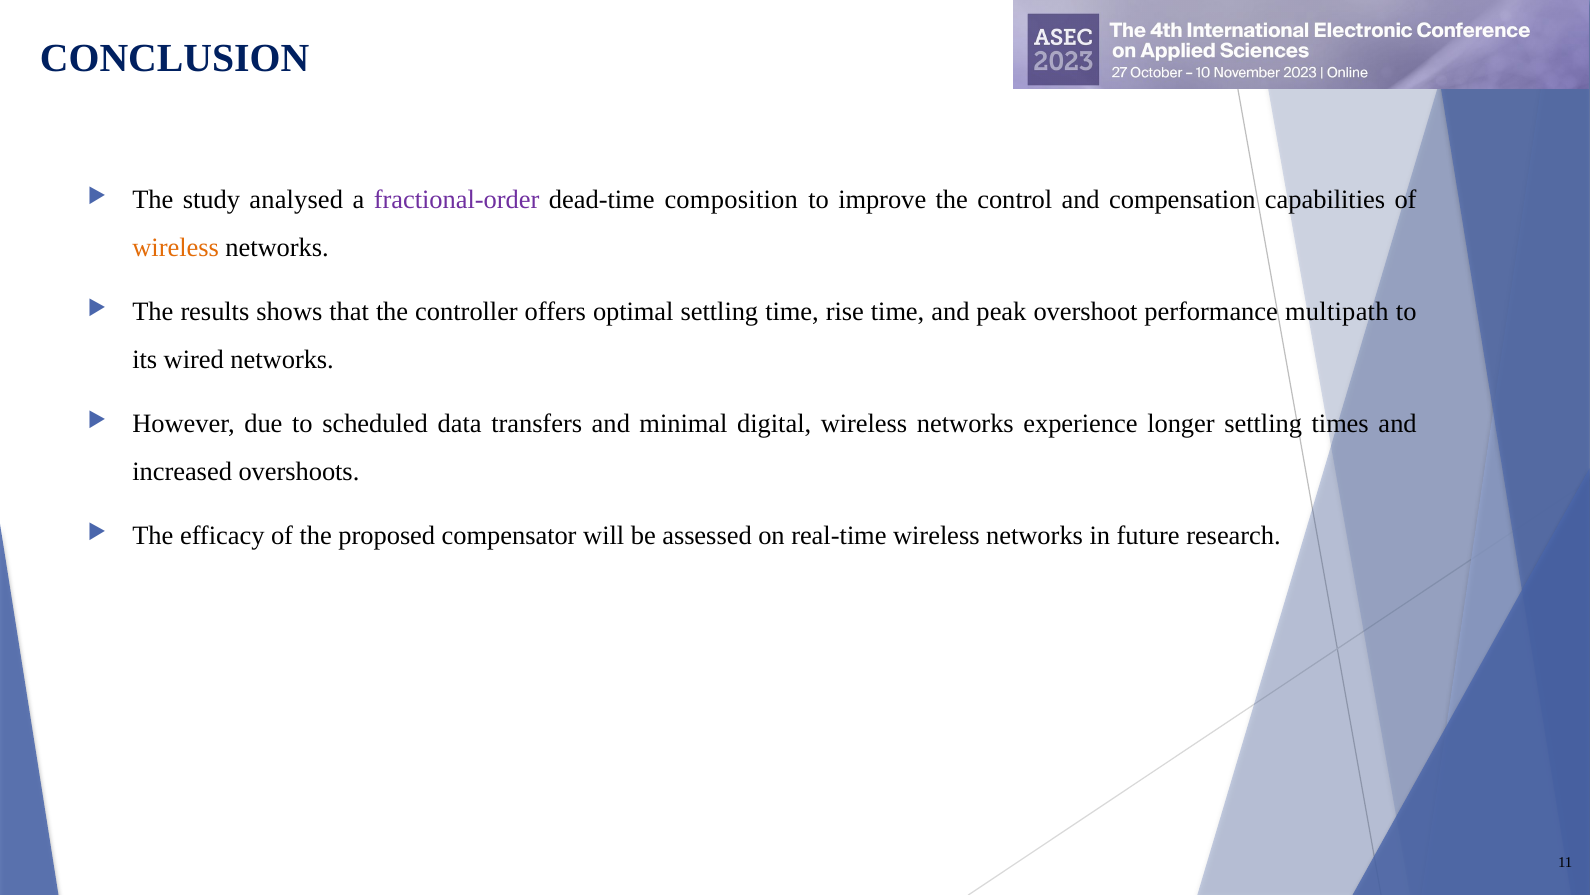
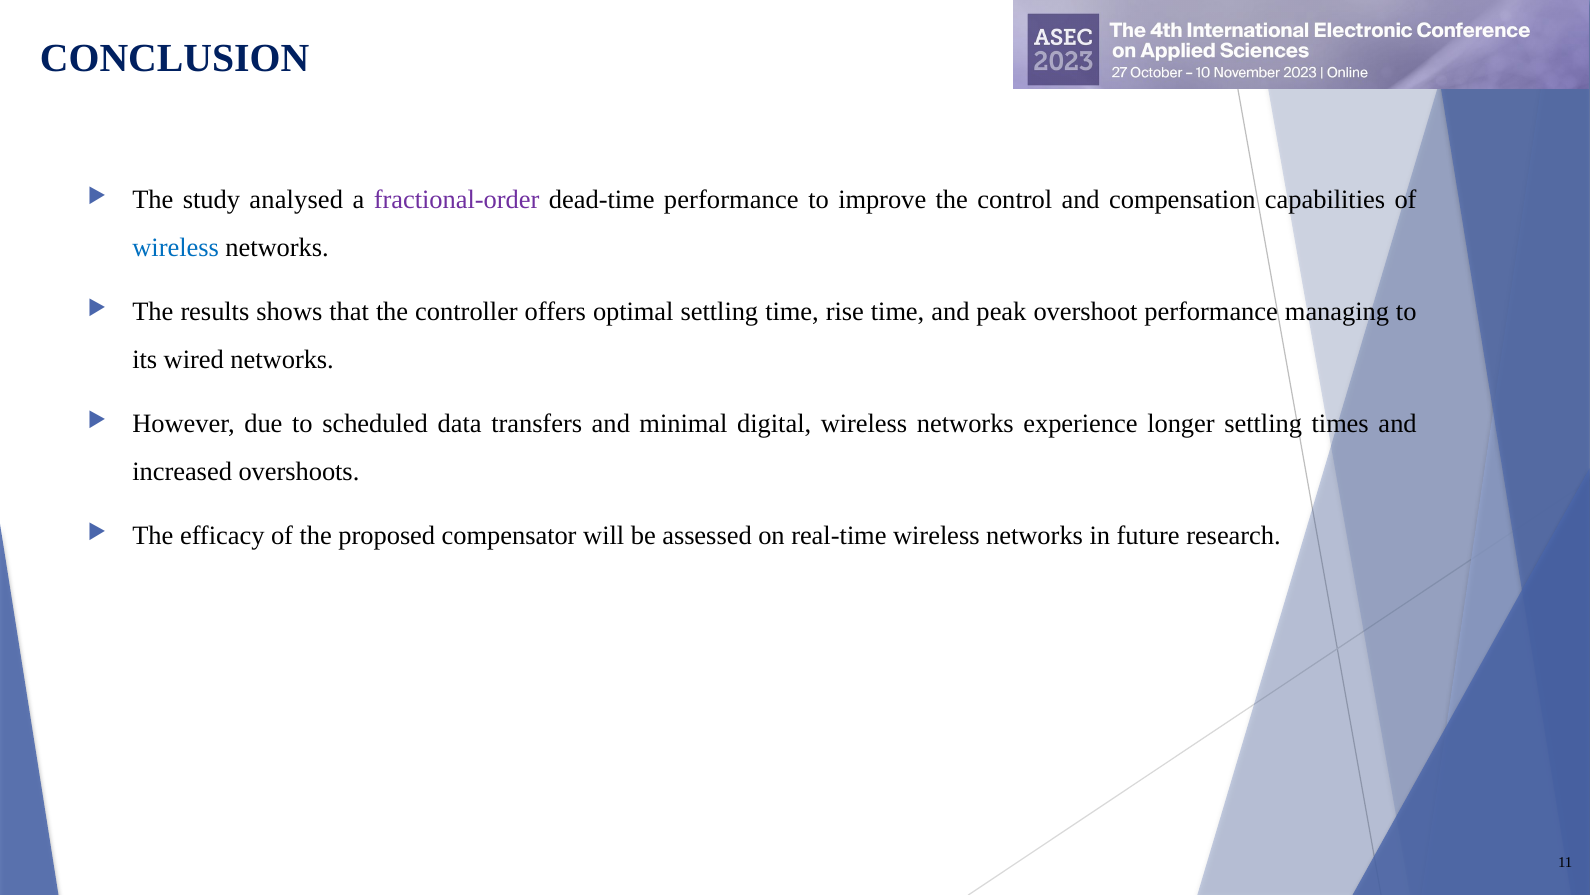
dead-time composition: composition -> performance
wireless at (176, 248) colour: orange -> blue
multipath: multipath -> managing
